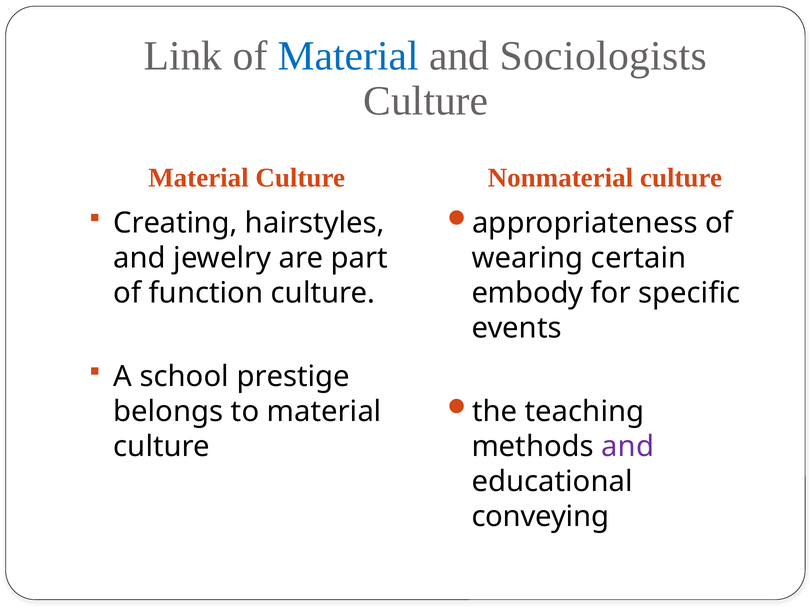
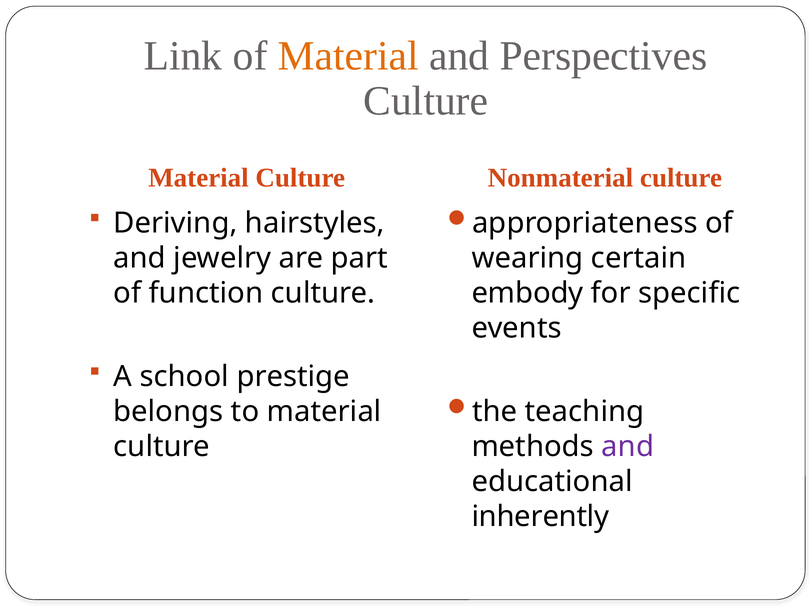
Material at (348, 56) colour: blue -> orange
Sociologists: Sociologists -> Perspectives
Creating: Creating -> Deriving
conveying: conveying -> inherently
